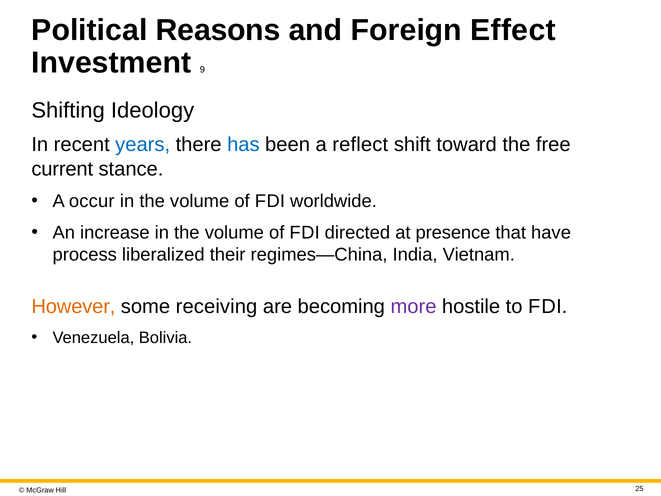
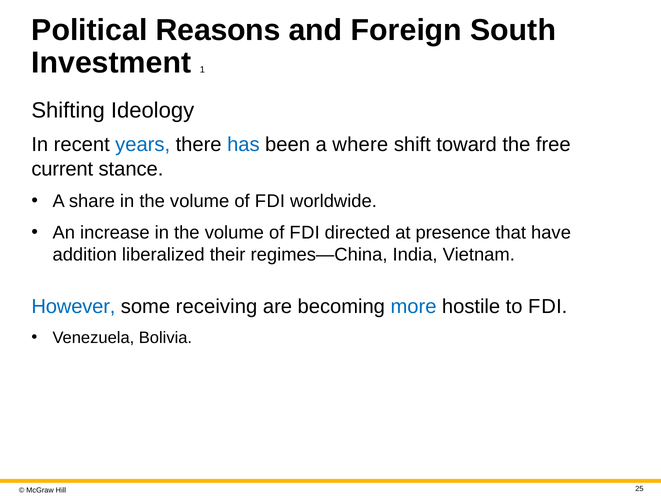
Effect: Effect -> South
9: 9 -> 1
reflect: reflect -> where
occur: occur -> share
process: process -> addition
However colour: orange -> blue
more colour: purple -> blue
